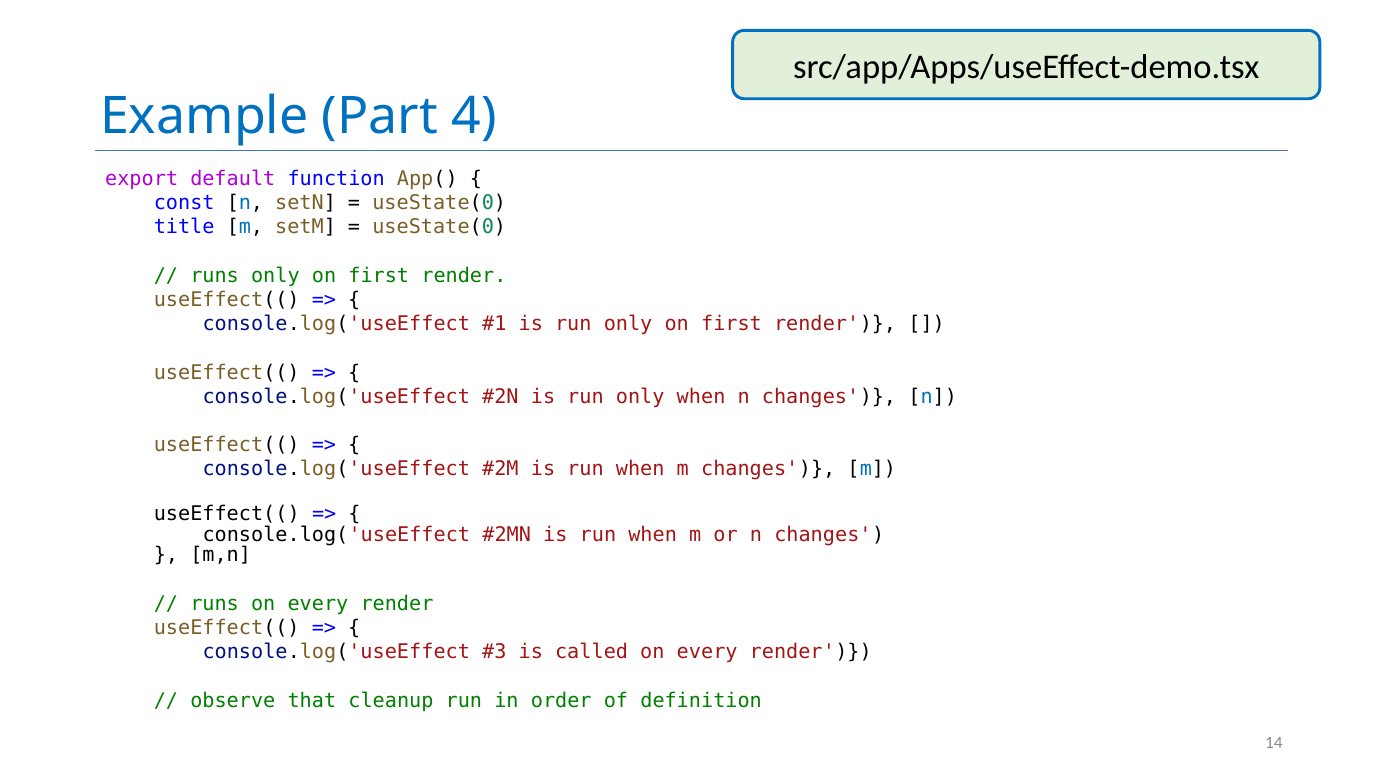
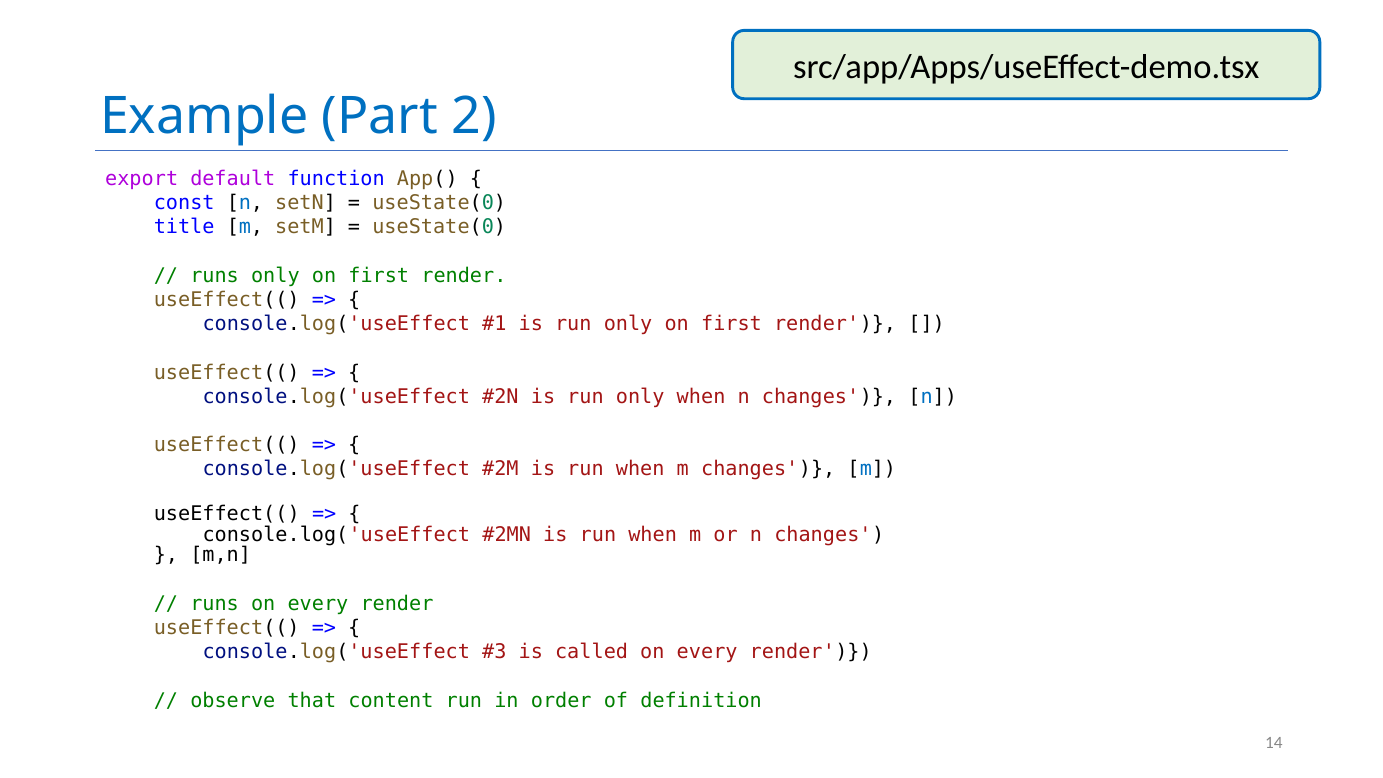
4: 4 -> 2
cleanup: cleanup -> content
